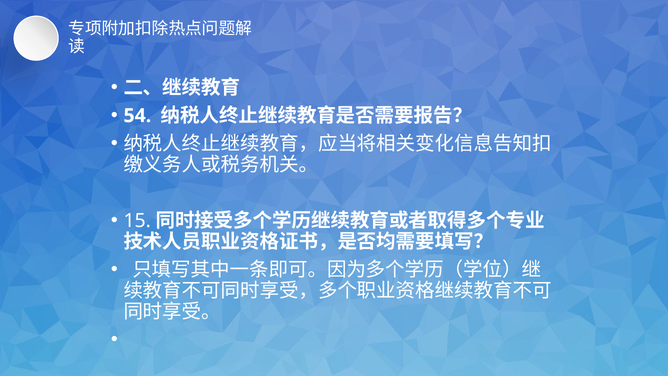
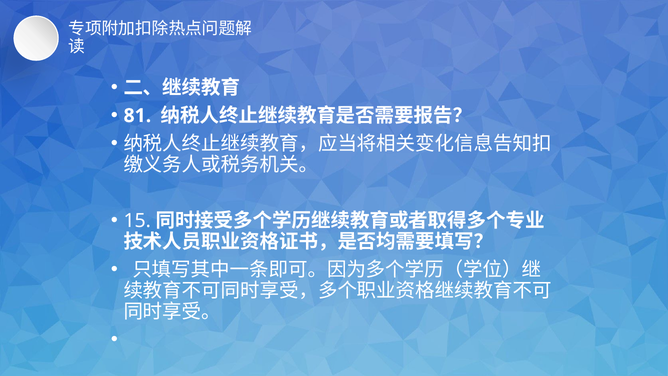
54: 54 -> 81
